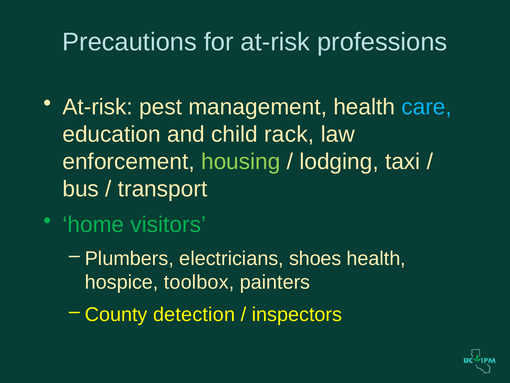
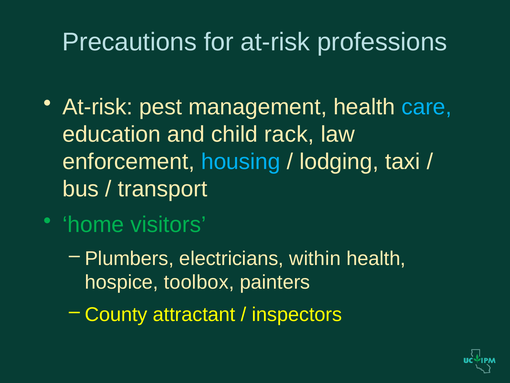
housing colour: light green -> light blue
shoes: shoes -> within
detection: detection -> attractant
